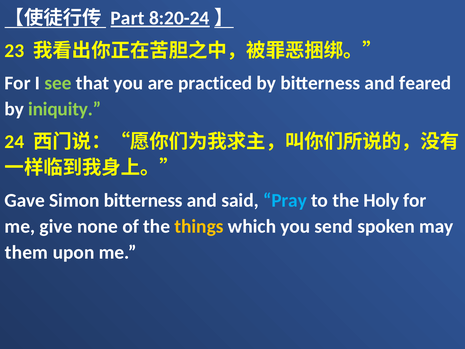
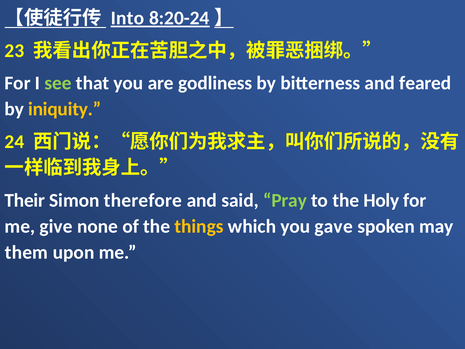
Part: Part -> Into
practiced: practiced -> godliness
iniquity colour: light green -> yellow
Gave: Gave -> Their
Simon bitterness: bitterness -> therefore
Pray colour: light blue -> light green
send: send -> gave
